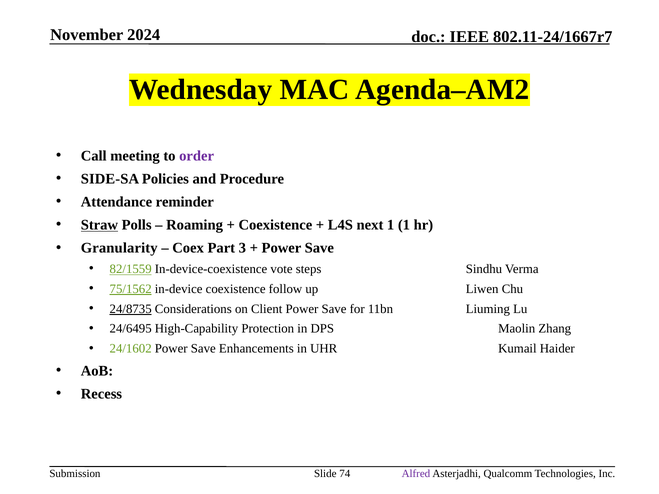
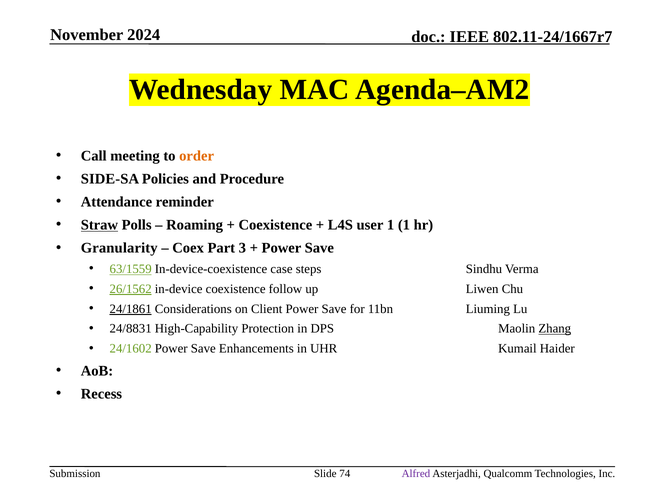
order colour: purple -> orange
next: next -> user
82/1559: 82/1559 -> 63/1559
vote: vote -> case
75/1562: 75/1562 -> 26/1562
24/8735: 24/8735 -> 24/1861
24/6495: 24/6495 -> 24/8831
Zhang underline: none -> present
